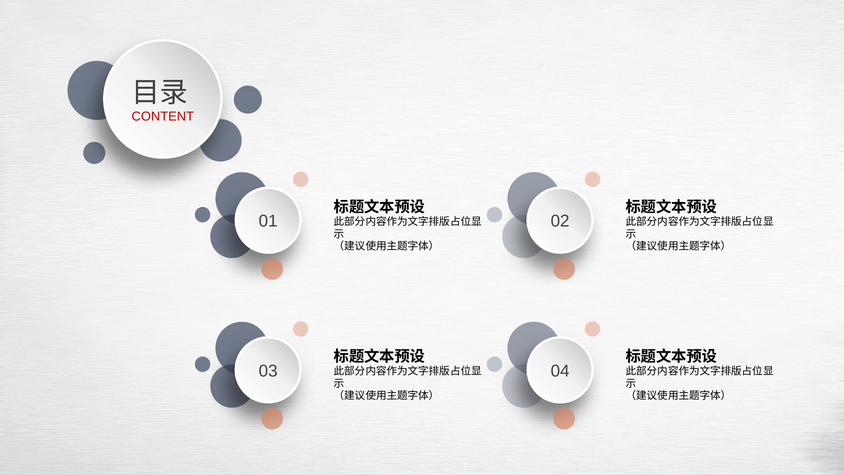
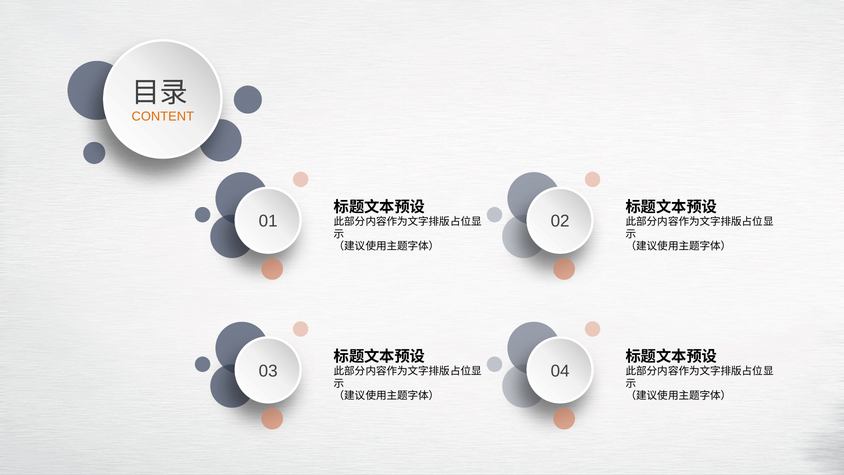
CONTENT colour: red -> orange
